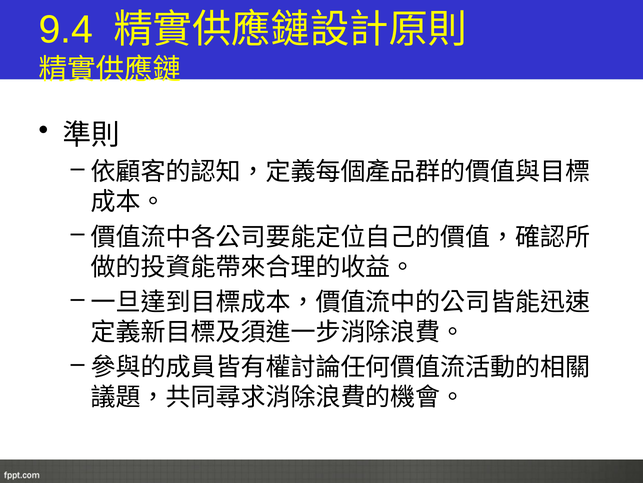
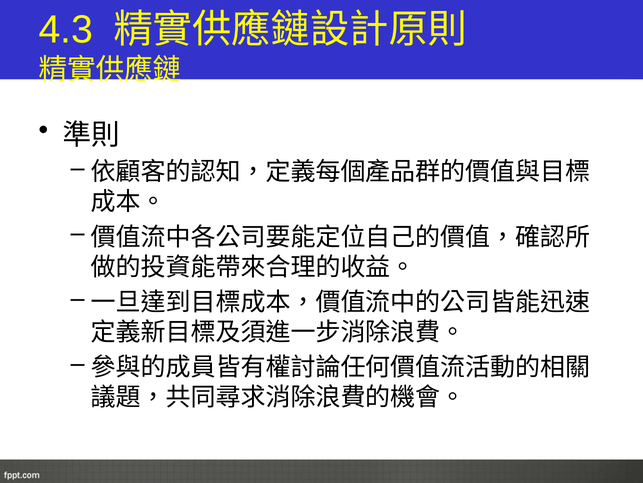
9.4: 9.4 -> 4.3
